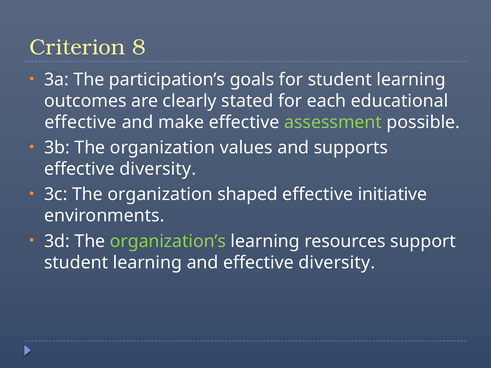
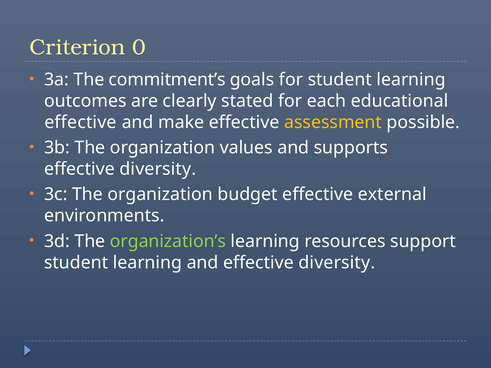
8: 8 -> 0
participation’s: participation’s -> commitment’s
assessment colour: light green -> yellow
shaped: shaped -> budget
initiative: initiative -> external
